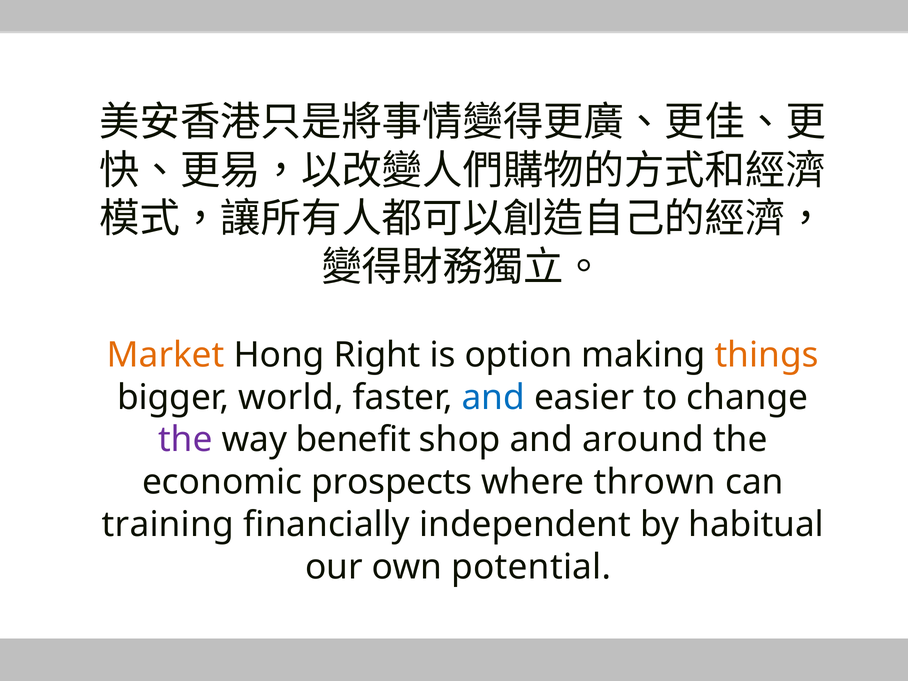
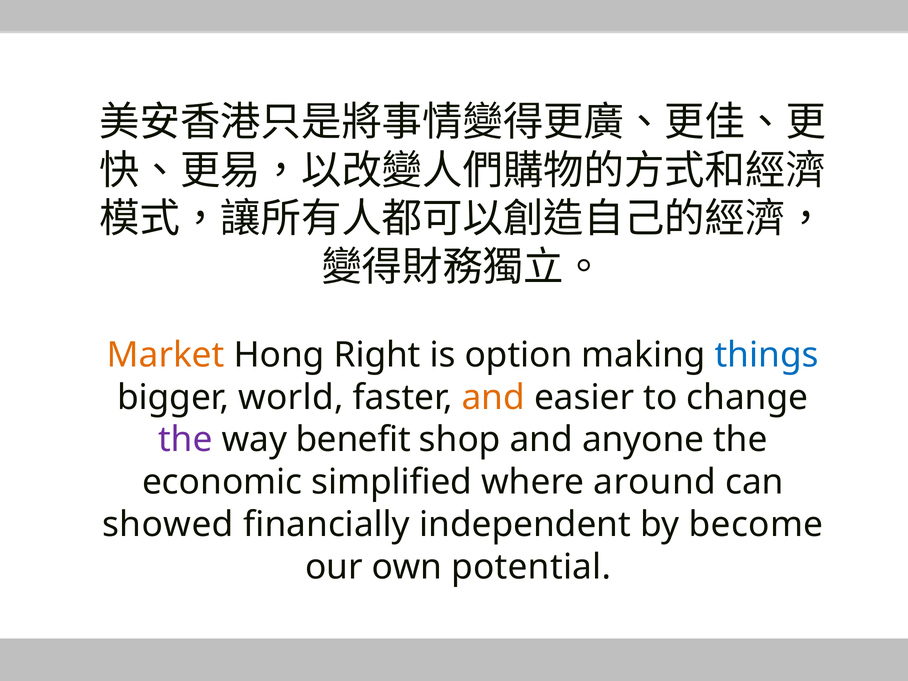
things colour: orange -> blue
and at (493, 397) colour: blue -> orange
around: around -> anyone
prospects: prospects -> simplified
thrown: thrown -> around
training: training -> showed
habitual: habitual -> become
